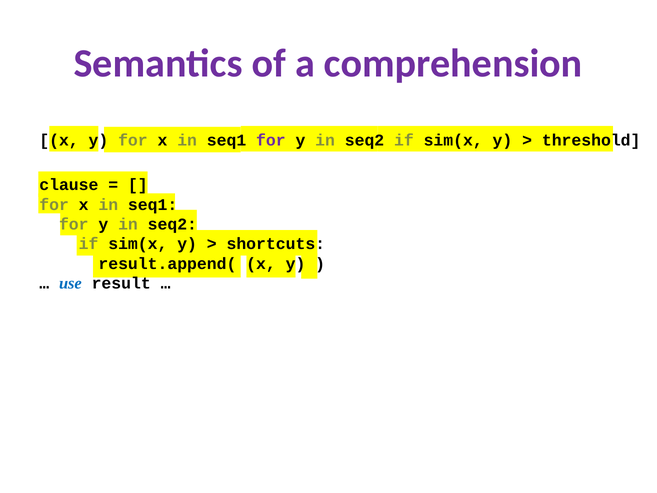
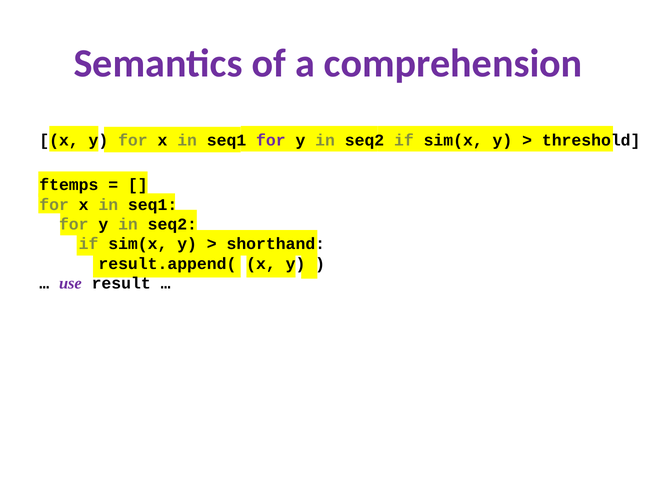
clause: clause -> ftemps
shortcuts: shortcuts -> shorthand
use colour: blue -> purple
